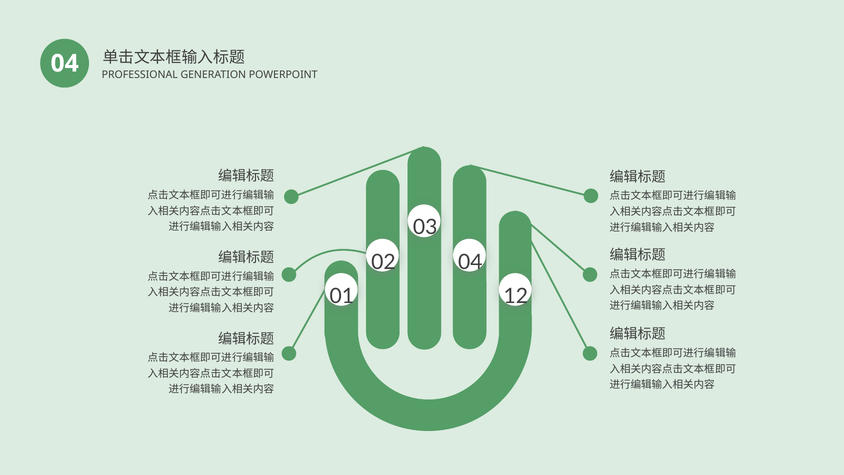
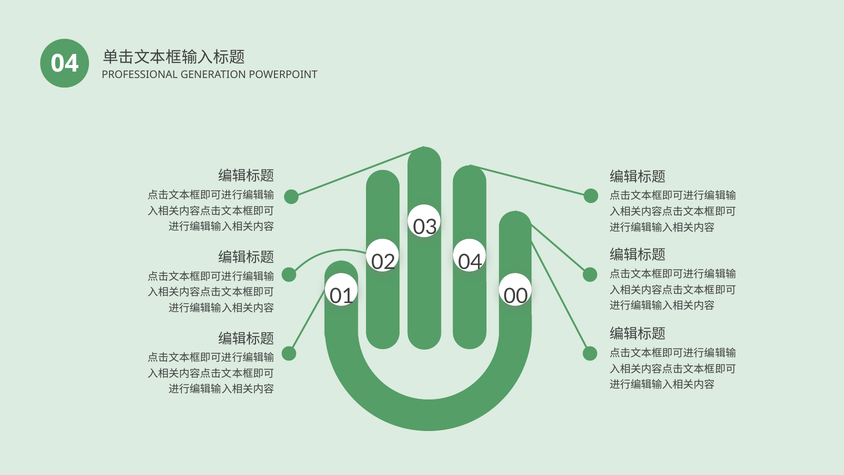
12: 12 -> 00
